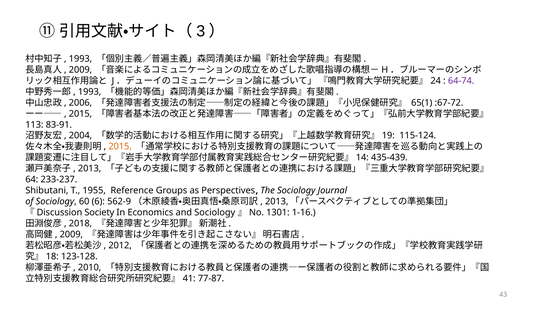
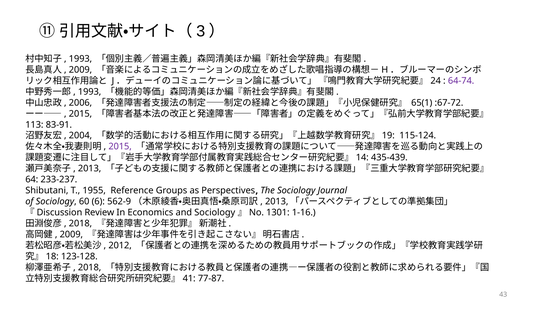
2015 at (120, 147) colour: orange -> purple
Society: Society -> Review
2010 at (90, 267): 2010 -> 2018
